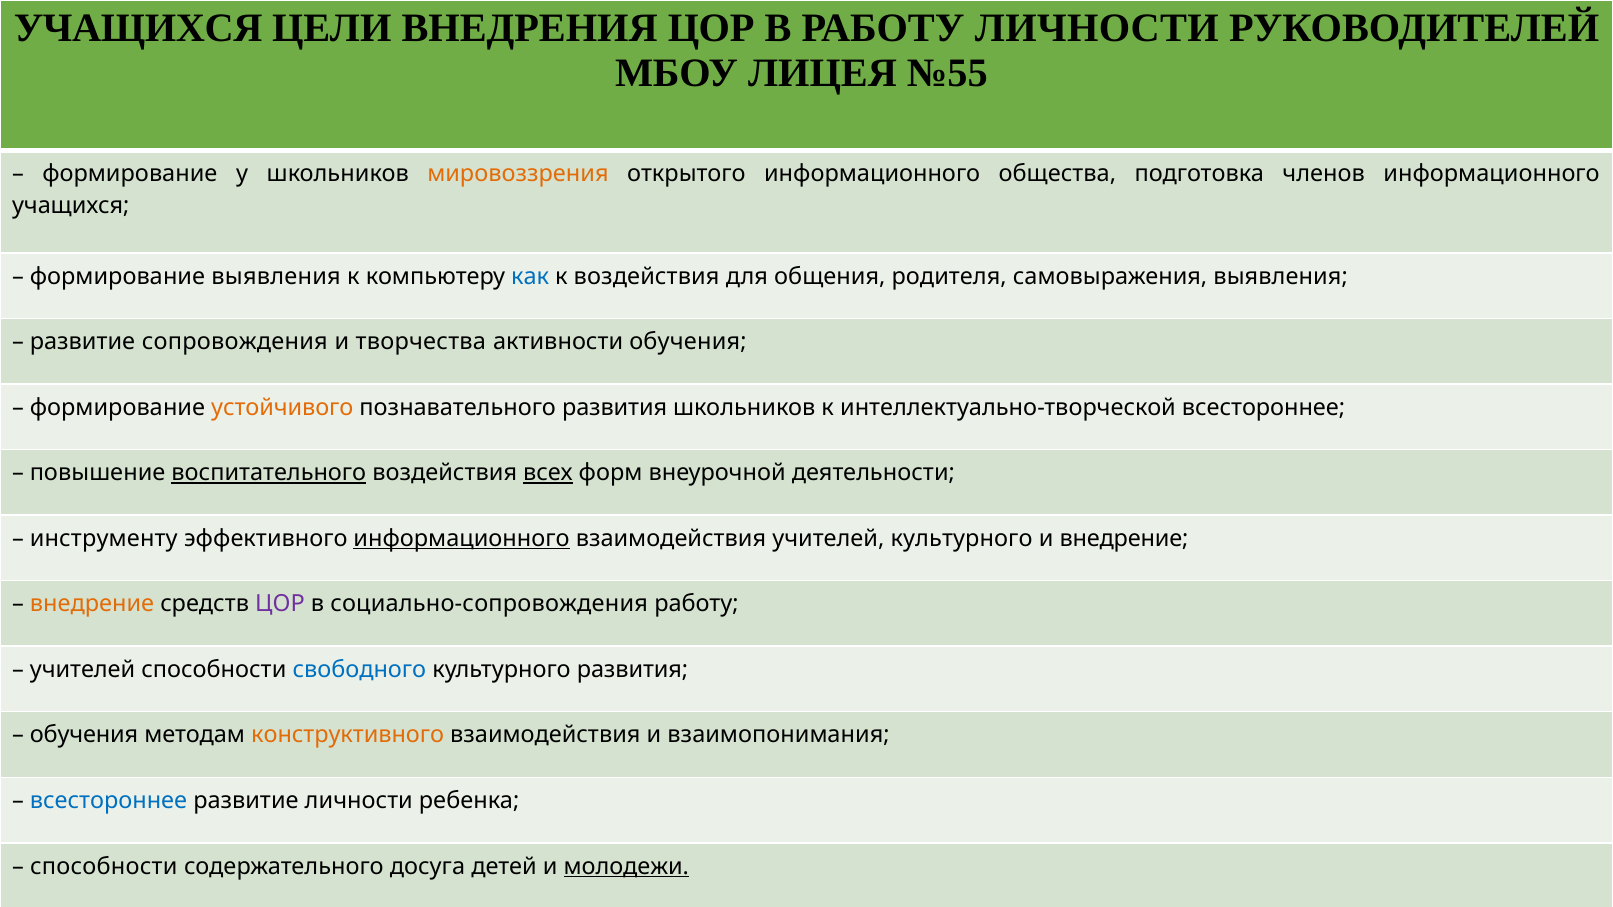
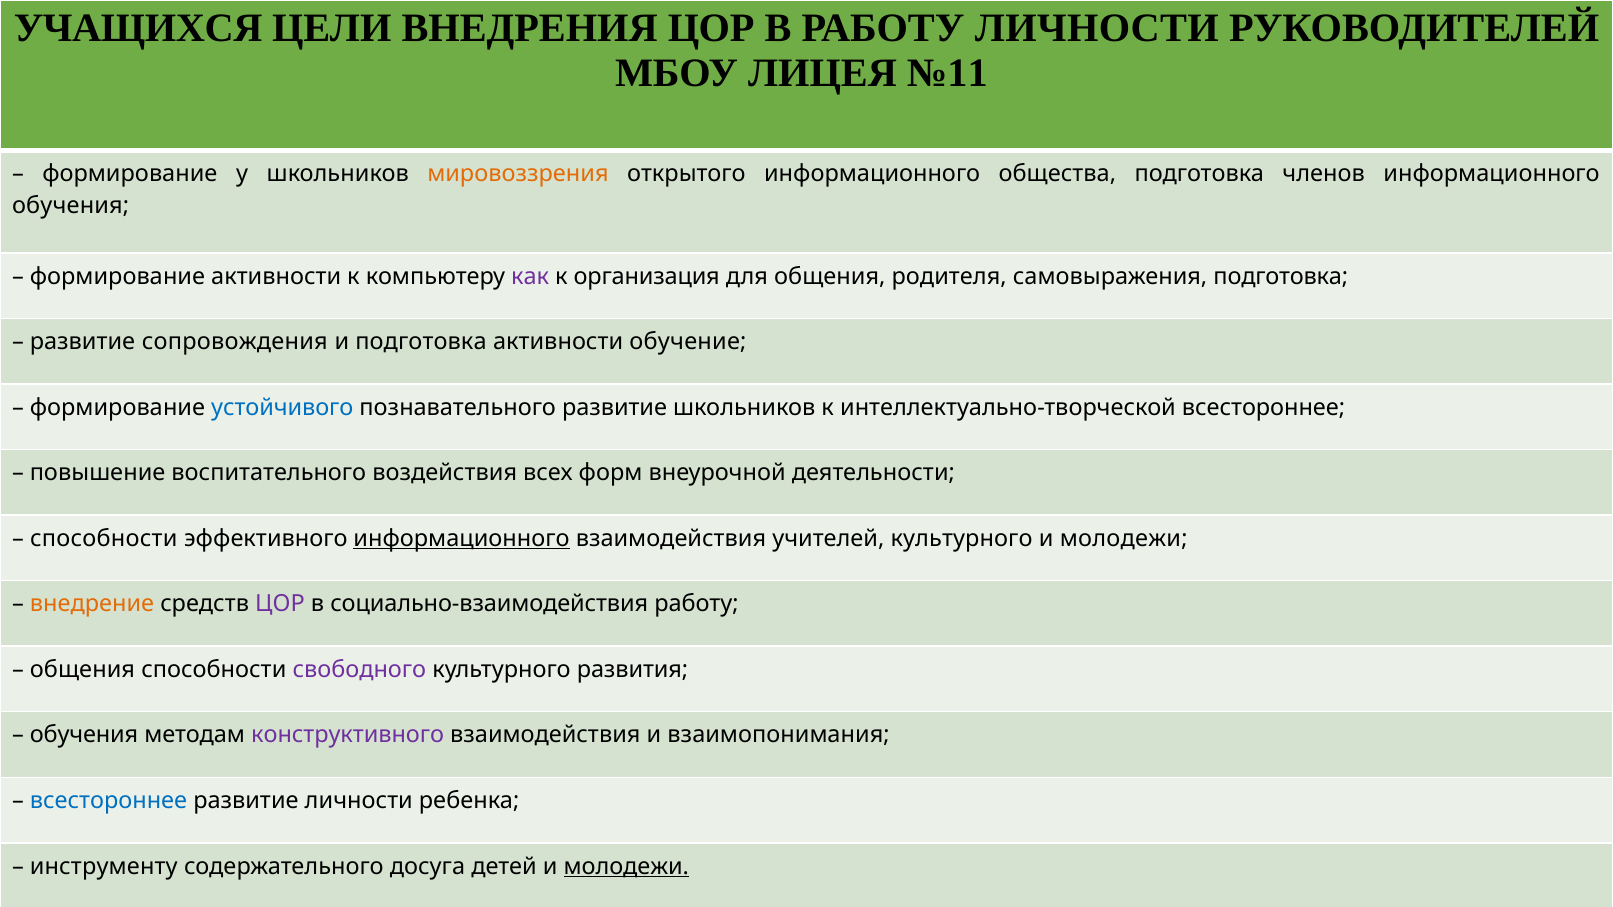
№55: №55 -> №11
учащихся at (71, 206): учащихся -> обучения
формирование выявления: выявления -> активности
как colour: blue -> purple
к воздействия: воздействия -> организация
самовыражения выявления: выявления -> подготовка
и творчества: творчества -> подготовка
активности обучения: обучения -> обучение
устойчивого colour: orange -> blue
познавательного развития: развития -> развитие
воспитательного underline: present -> none
всех underline: present -> none
инструменту at (104, 539): инструменту -> способности
внедрение at (1124, 539): внедрение -> молодежи
социально-сопровождения: социально-сопровождения -> социально-взаимодействия
учителей at (83, 670): учителей -> общения
свободного colour: blue -> purple
конструктивного colour: orange -> purple
способности at (104, 867): способности -> инструменту
